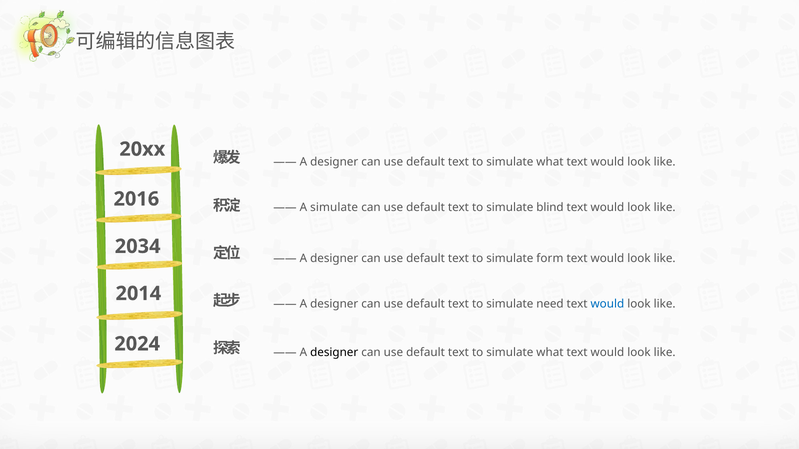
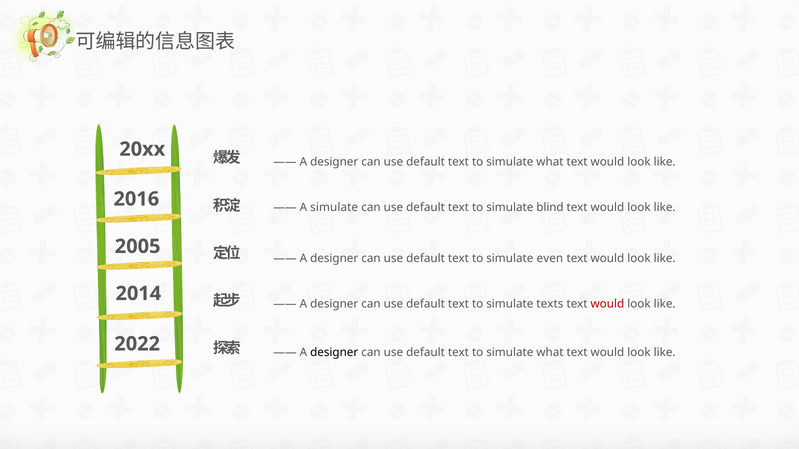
2034: 2034 -> 2005
form: form -> even
need: need -> texts
would at (607, 304) colour: blue -> red
2024: 2024 -> 2022
